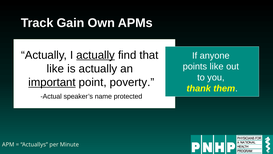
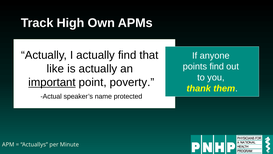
Gain: Gain -> High
actually at (96, 55) underline: present -> none
points like: like -> find
